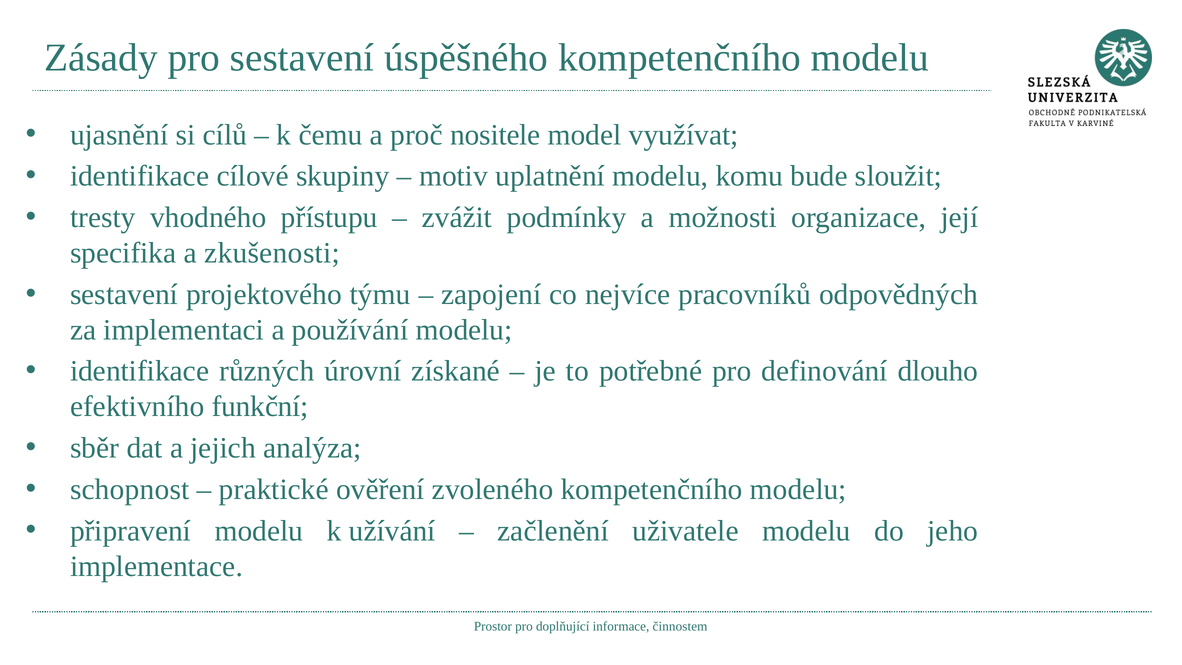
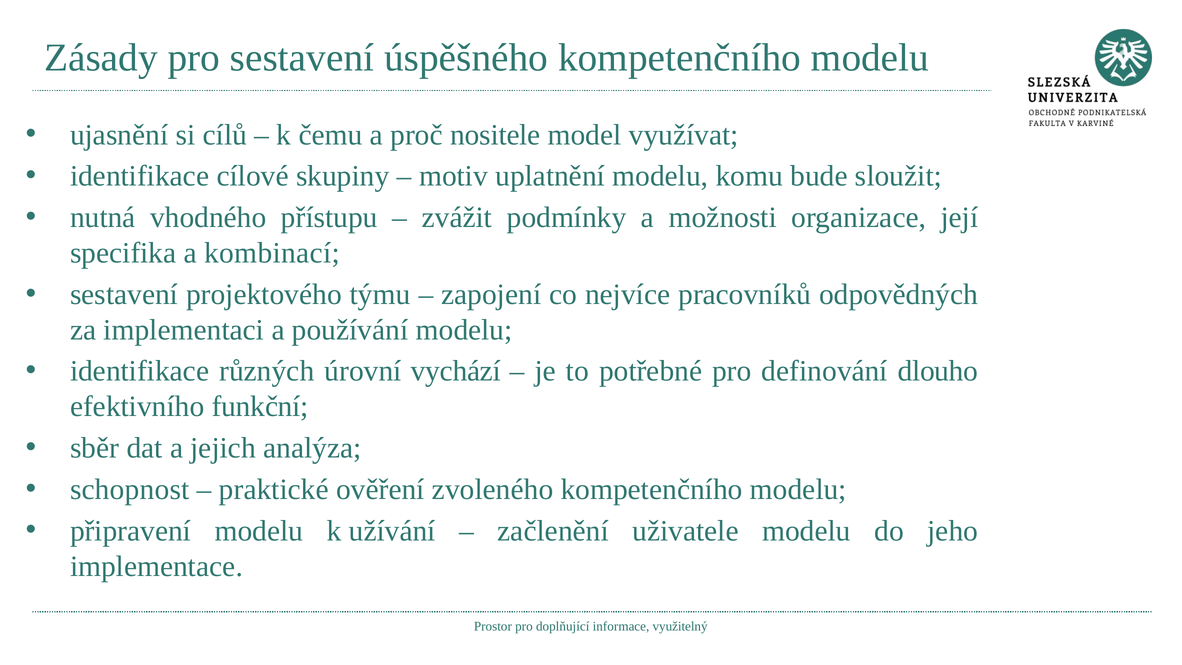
tresty: tresty -> nutná
zkušenosti: zkušenosti -> kombinací
získané: získané -> vychází
činnostem: činnostem -> využitelný
